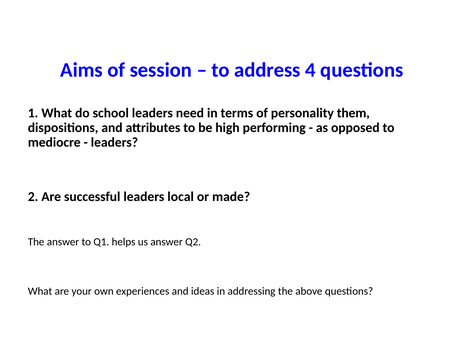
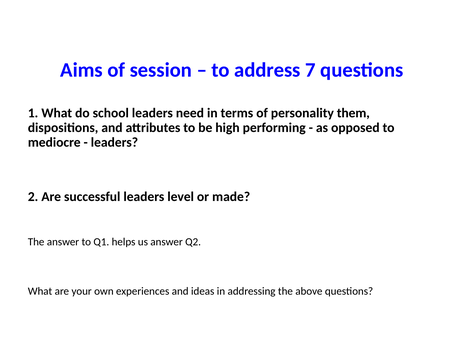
4: 4 -> 7
local: local -> level
